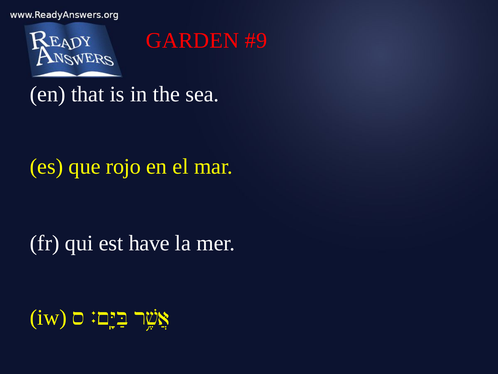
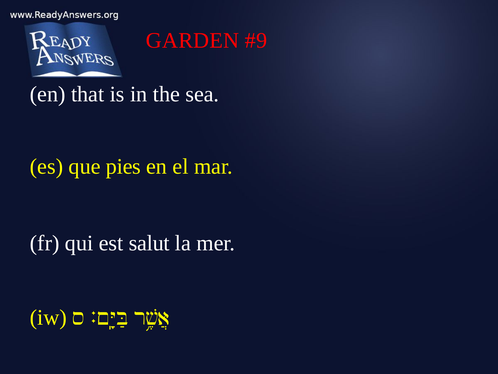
rojo: rojo -> pies
have: have -> salut
